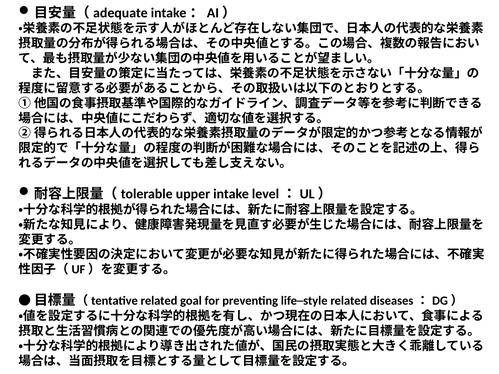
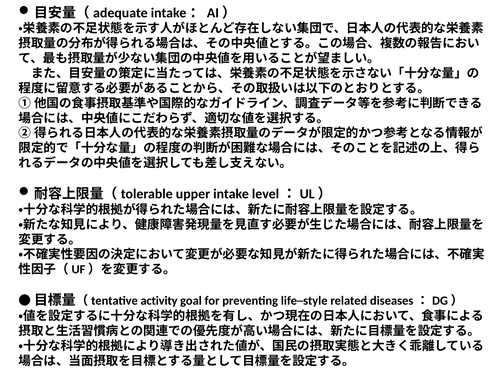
related at (159, 301): related -> activity
